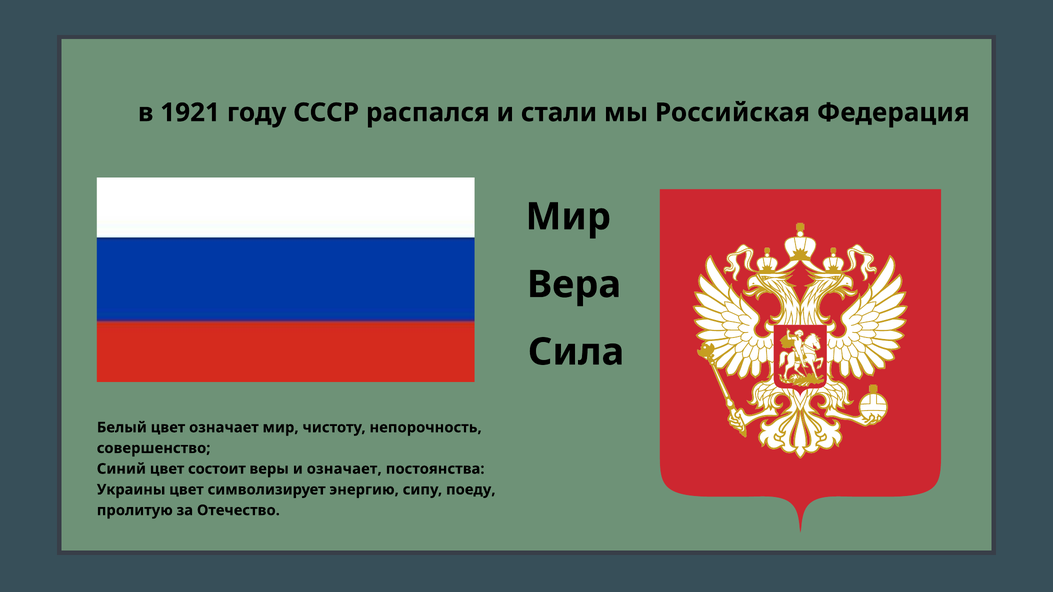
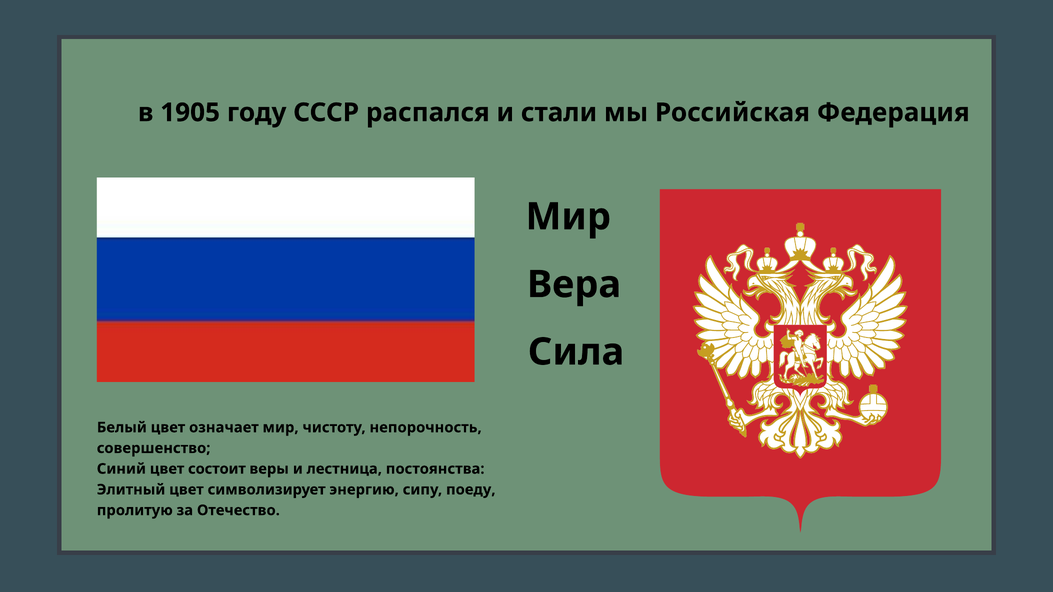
1921: 1921 -> 1905
и означает: означает -> лестница
Украины: Украины -> Элитный
